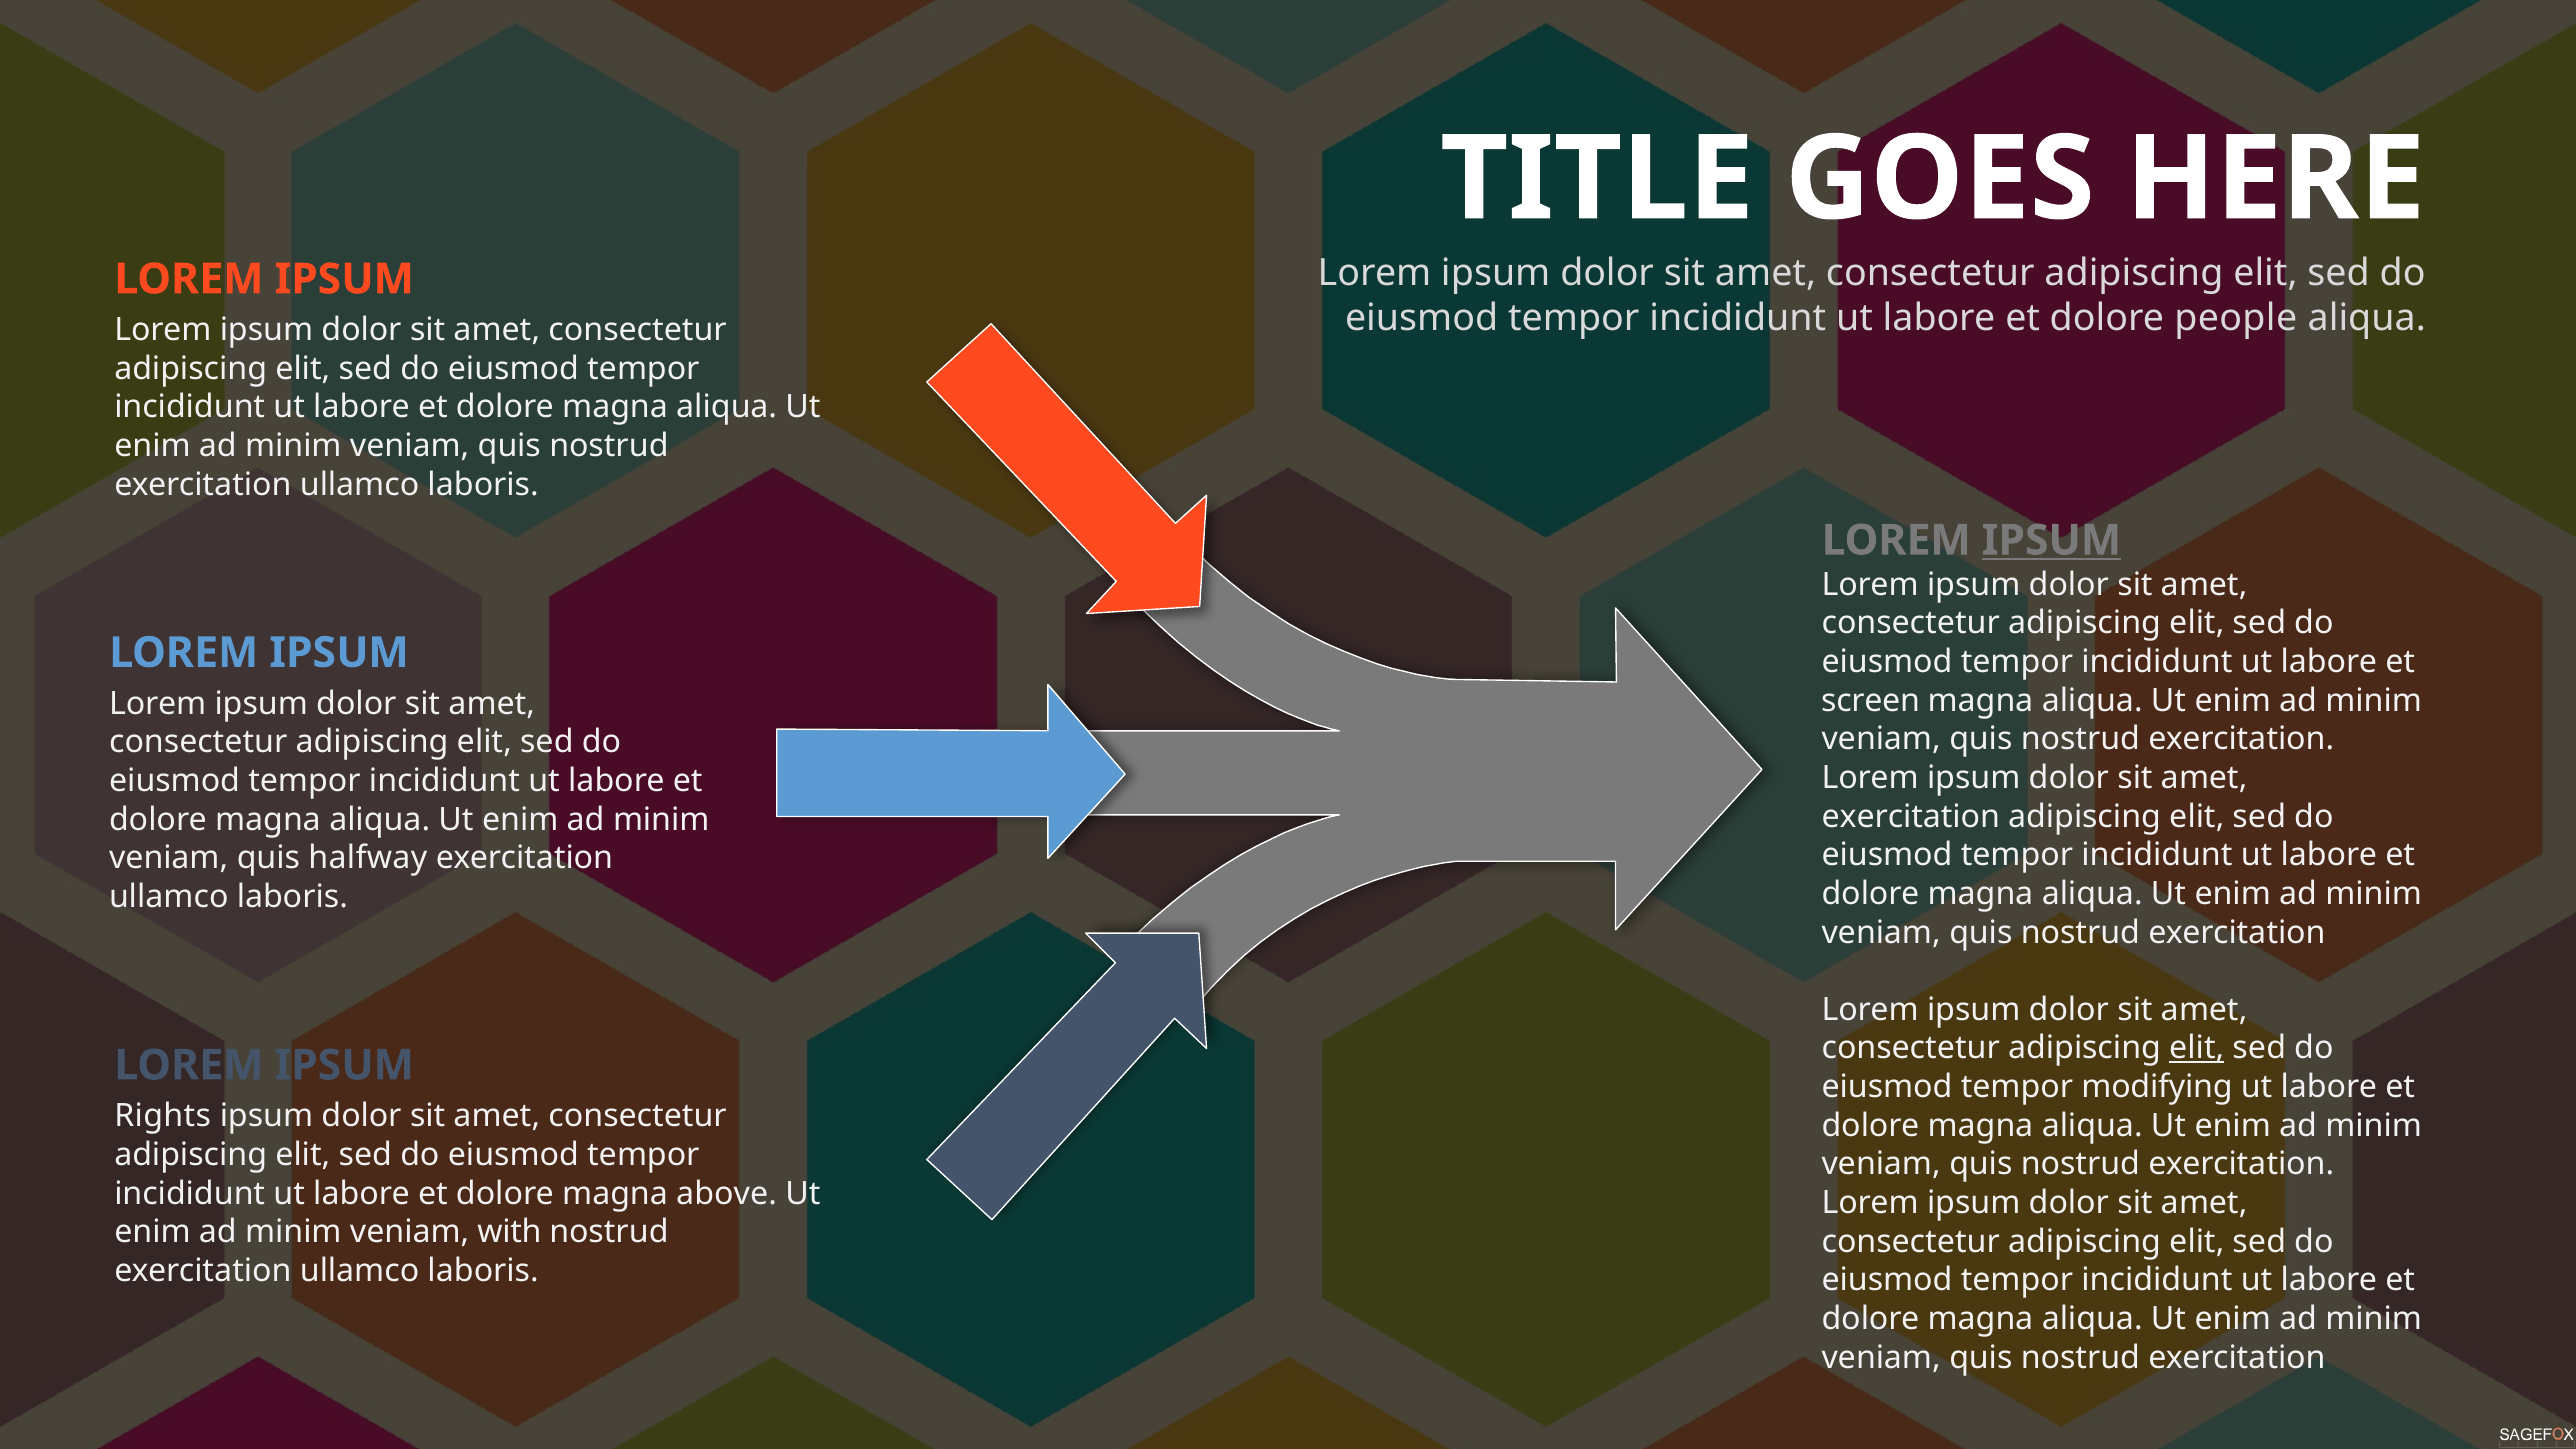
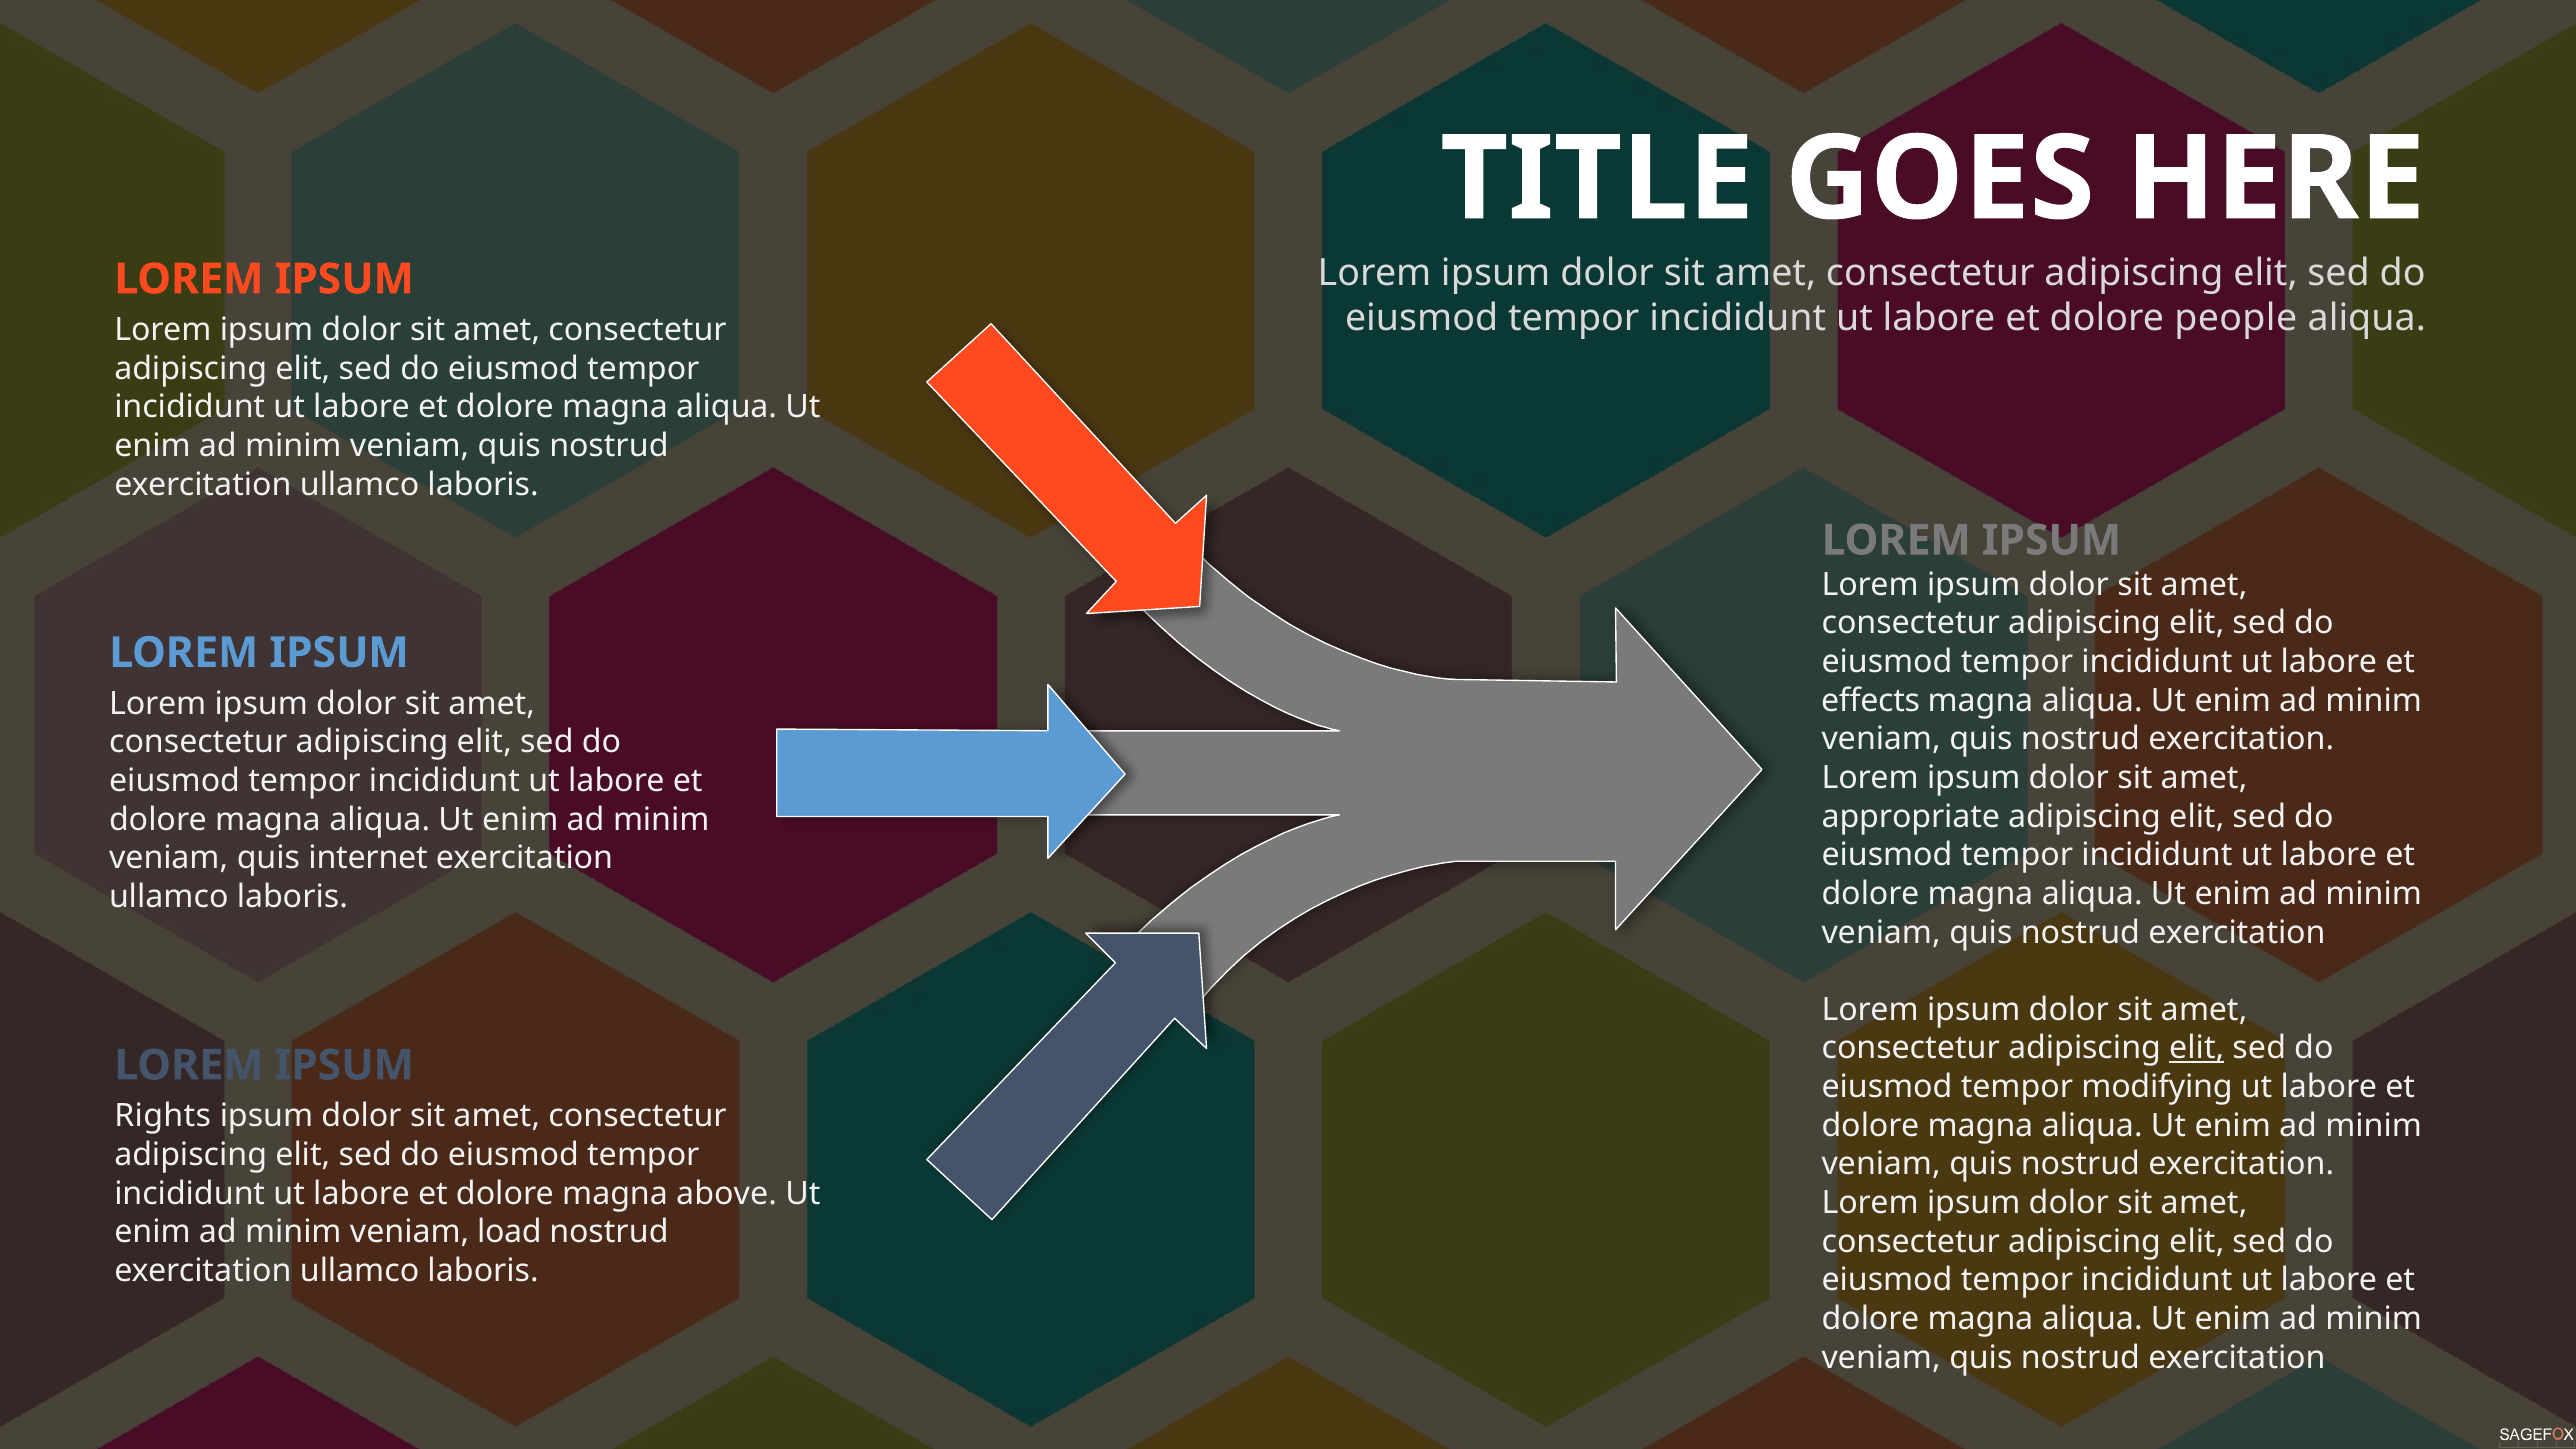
IPSUM at (2052, 540) underline: present -> none
screen: screen -> effects
exercitation at (1911, 816): exercitation -> appropriate
halfway: halfway -> internet
with: with -> load
